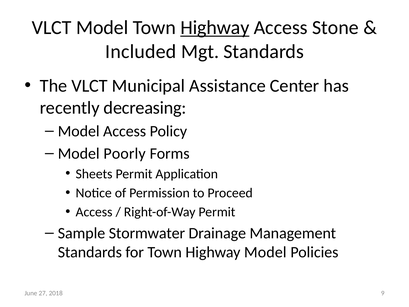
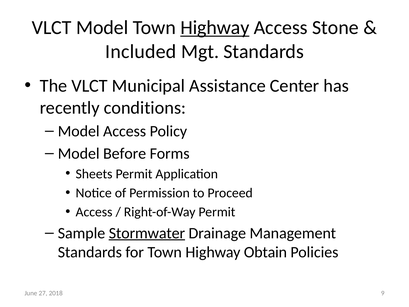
decreasing: decreasing -> conditions
Poorly: Poorly -> Before
Stormwater underline: none -> present
Highway Model: Model -> Obtain
